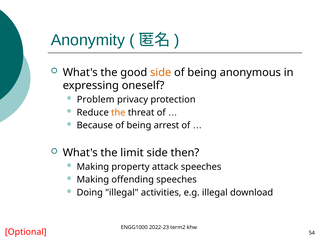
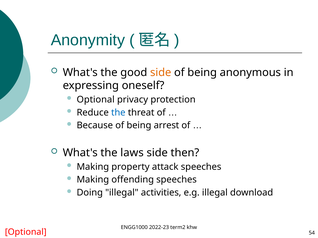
Problem at (96, 100): Problem -> Optional
the at (118, 113) colour: orange -> blue
limit: limit -> laws
